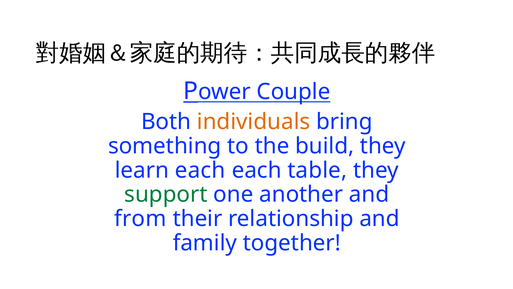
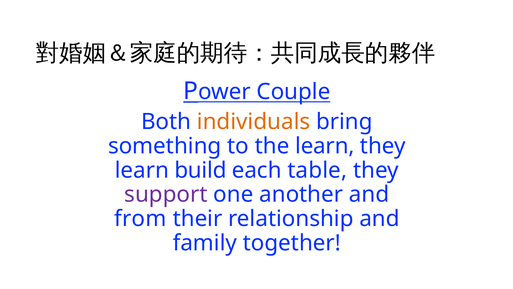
the build: build -> learn
learn each: each -> build
support colour: green -> purple
